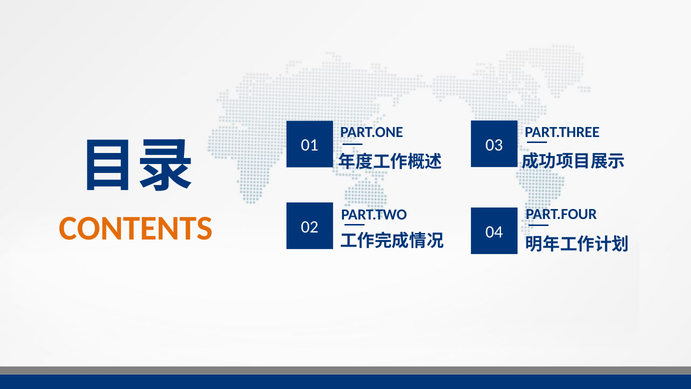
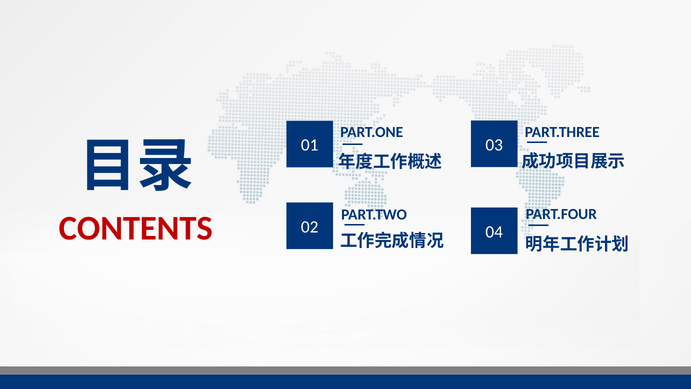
CONTENTS colour: orange -> red
